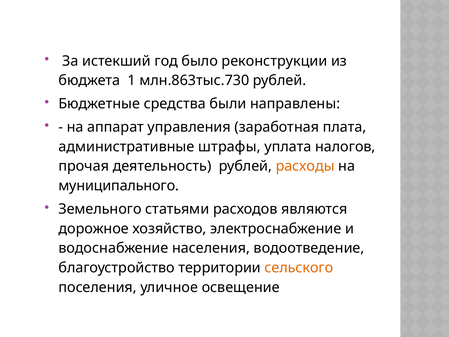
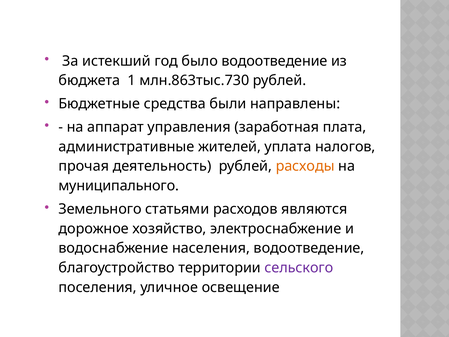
было реконструкции: реконструкции -> водоотведение
штрафы: штрафы -> жителей
сельского colour: orange -> purple
